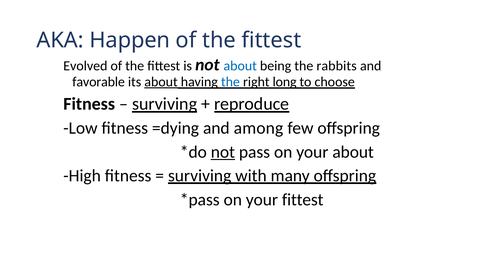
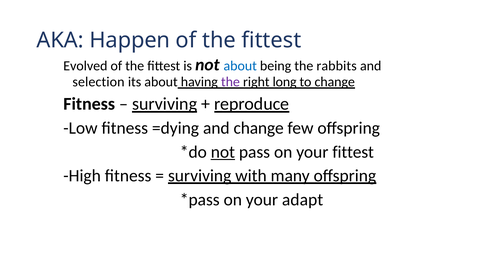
favorable: favorable -> selection
about at (161, 82) underline: present -> none
the at (230, 82) colour: blue -> purple
to choose: choose -> change
and among: among -> change
your about: about -> fittest
your fittest: fittest -> adapt
